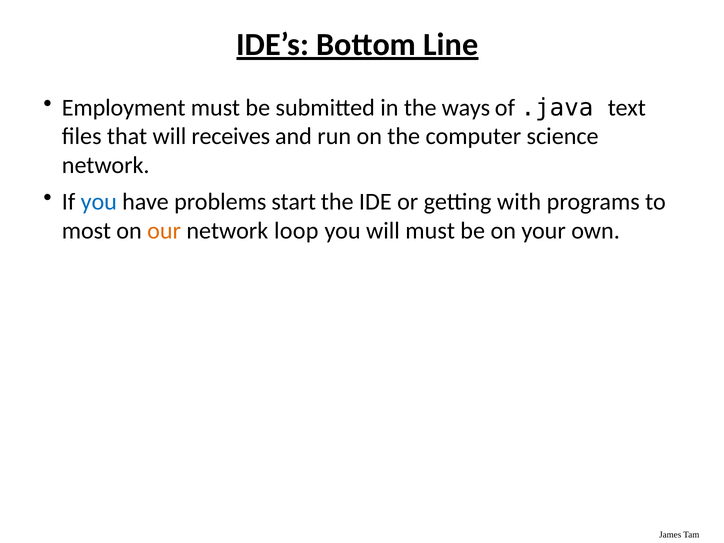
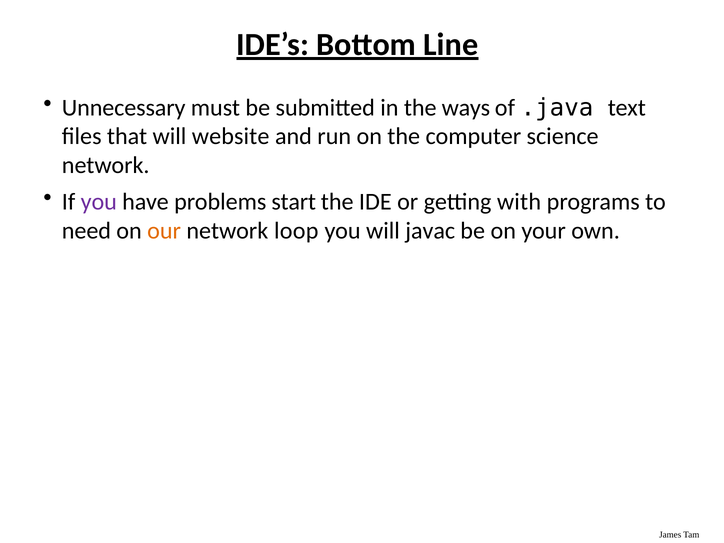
Employment: Employment -> Unnecessary
receives: receives -> website
you at (99, 202) colour: blue -> purple
most: most -> need
will must: must -> javac
